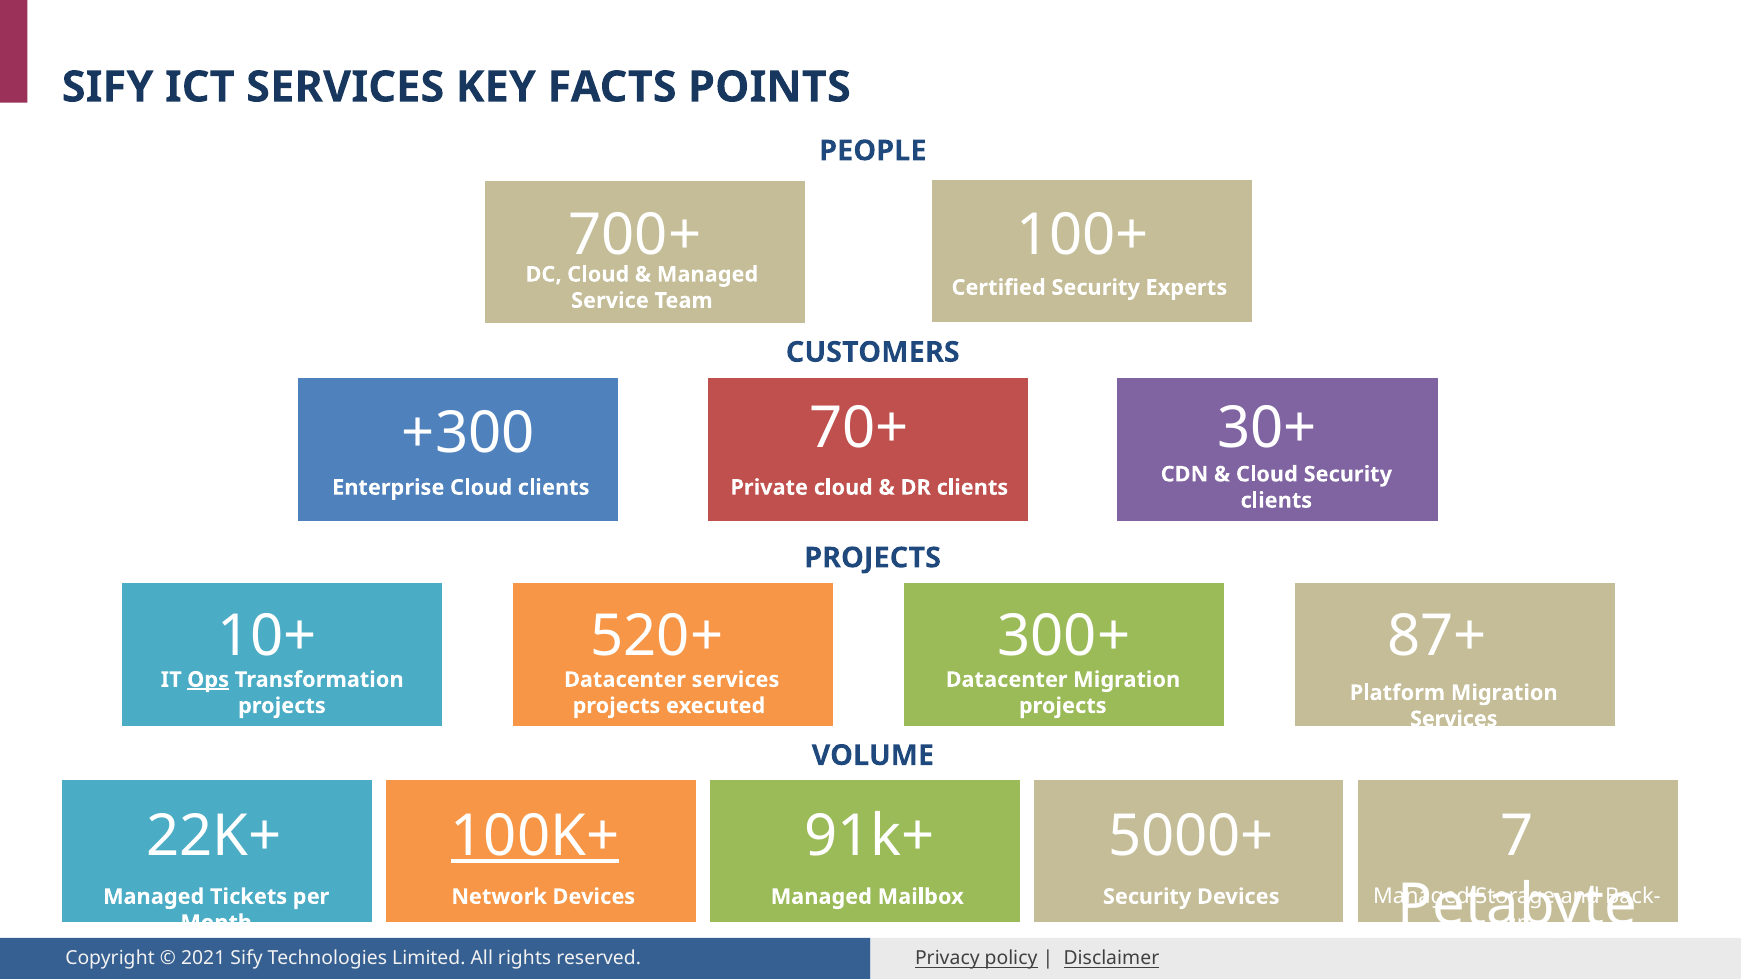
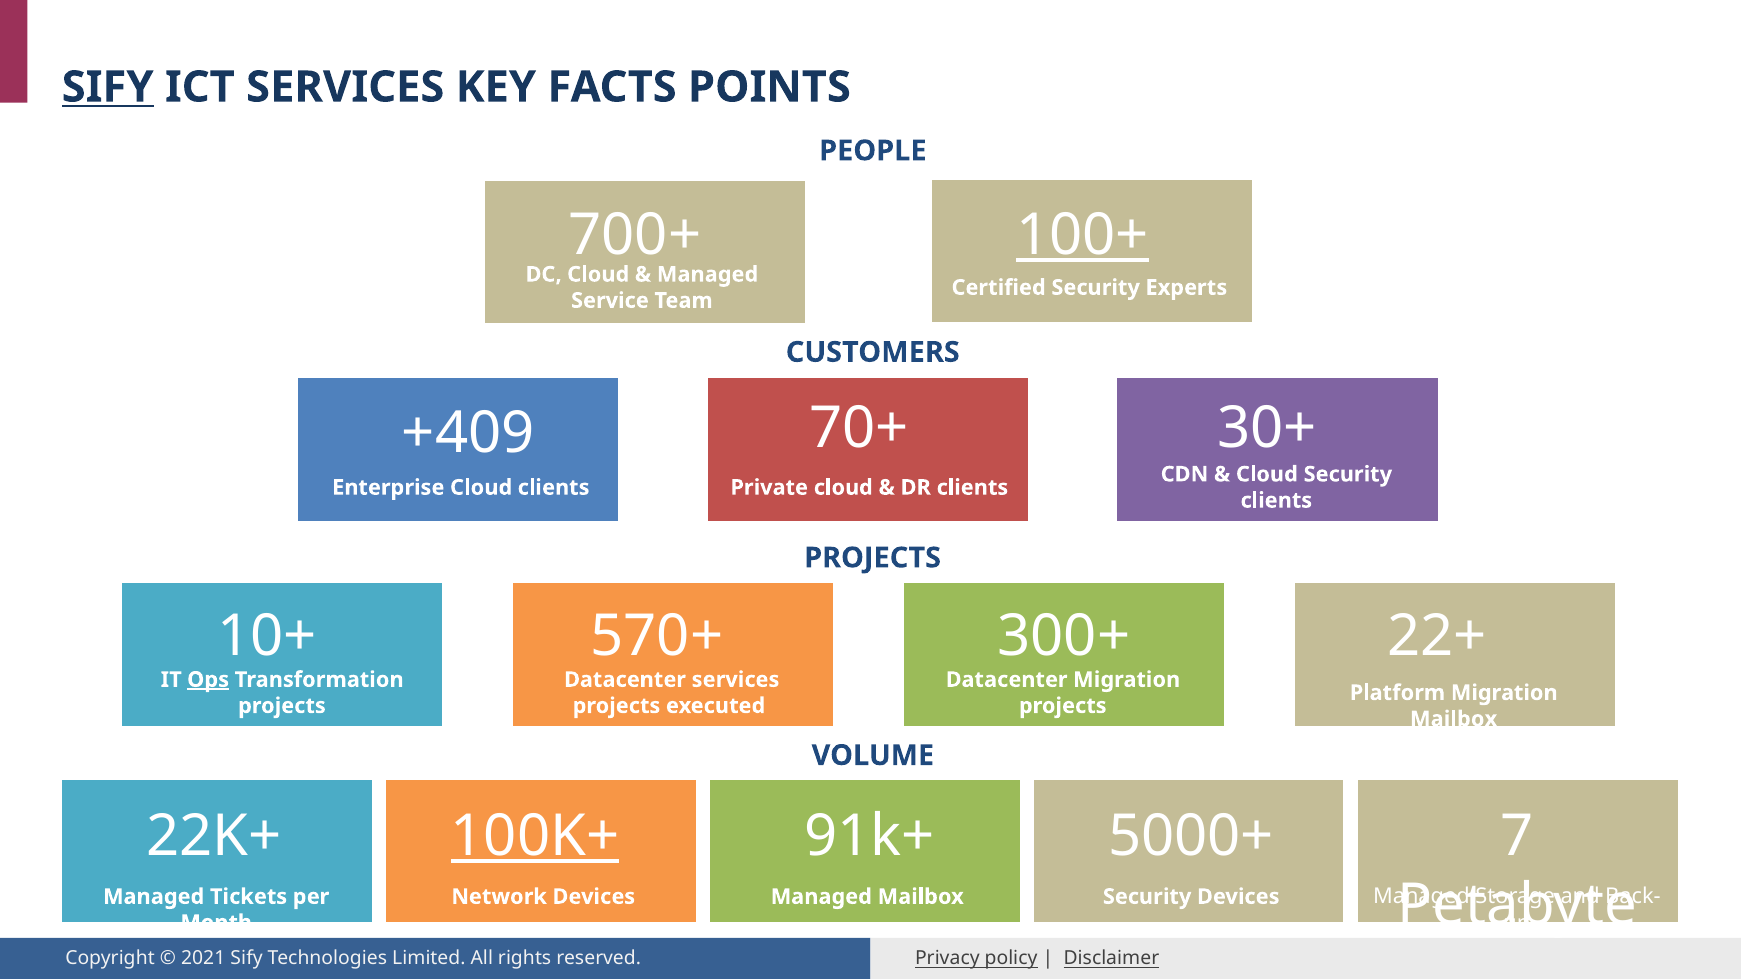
SIFY at (108, 87) underline: none -> present
100+ underline: none -> present
+300: +300 -> +409
520+: 520+ -> 570+
87+: 87+ -> 22+
Services at (1454, 719): Services -> Mailbox
